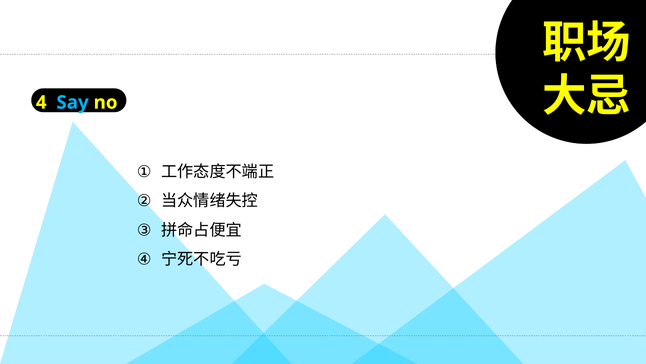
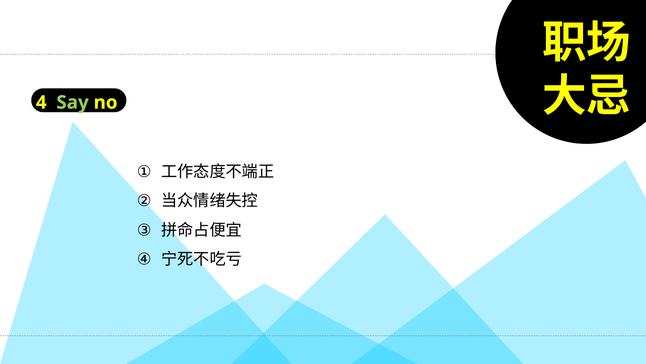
Say colour: light blue -> light green
